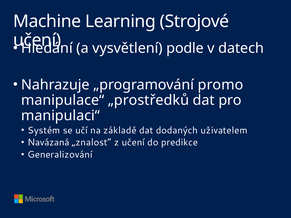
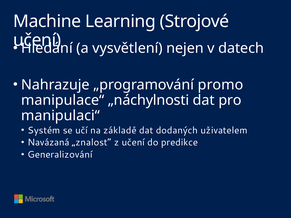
podle: podle -> nejen
„prostředků: „prostředků -> „náchylnosti
